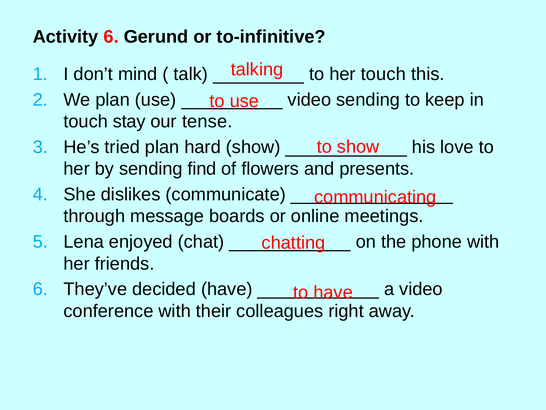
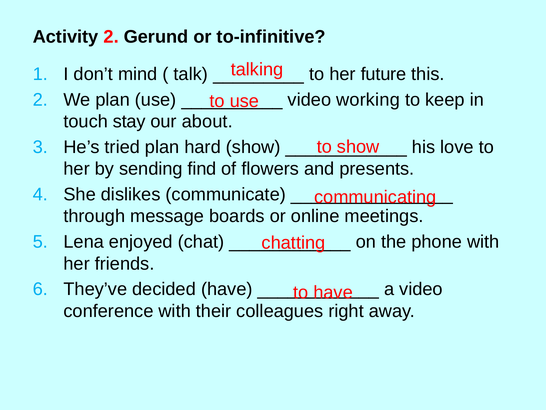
Activity 6: 6 -> 2
her touch: touch -> future
video sending: sending -> working
tense: tense -> about
